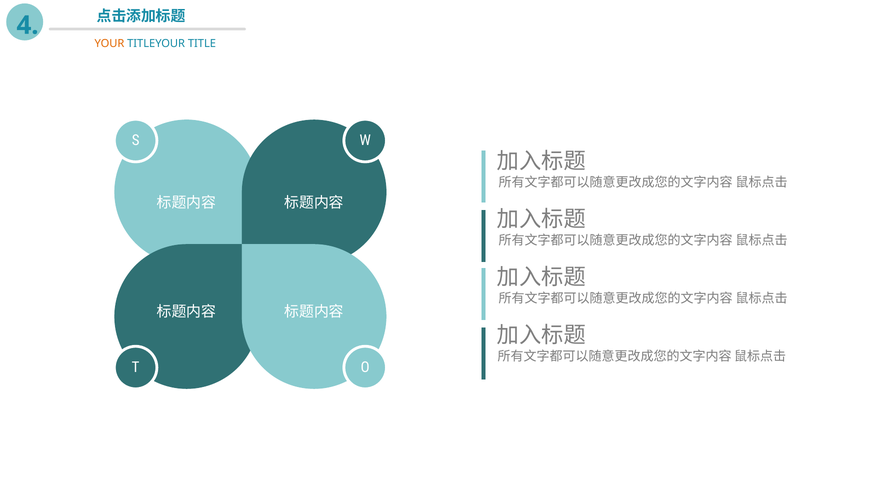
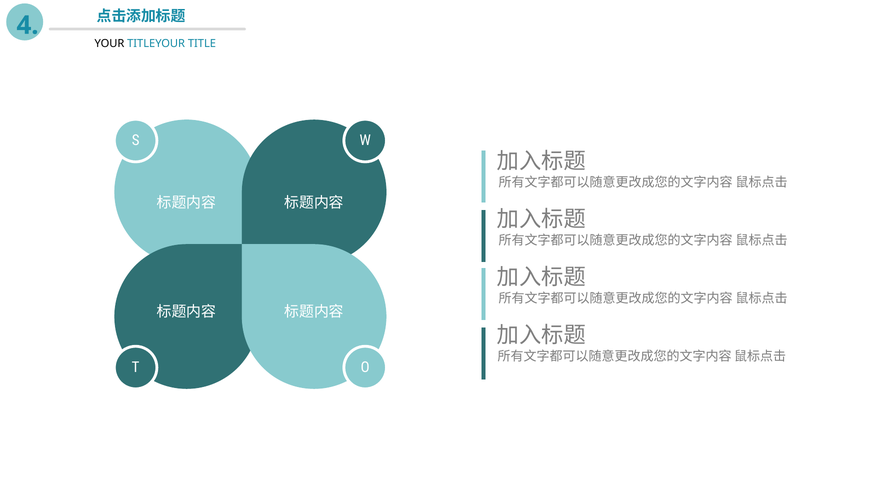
YOUR colour: orange -> black
